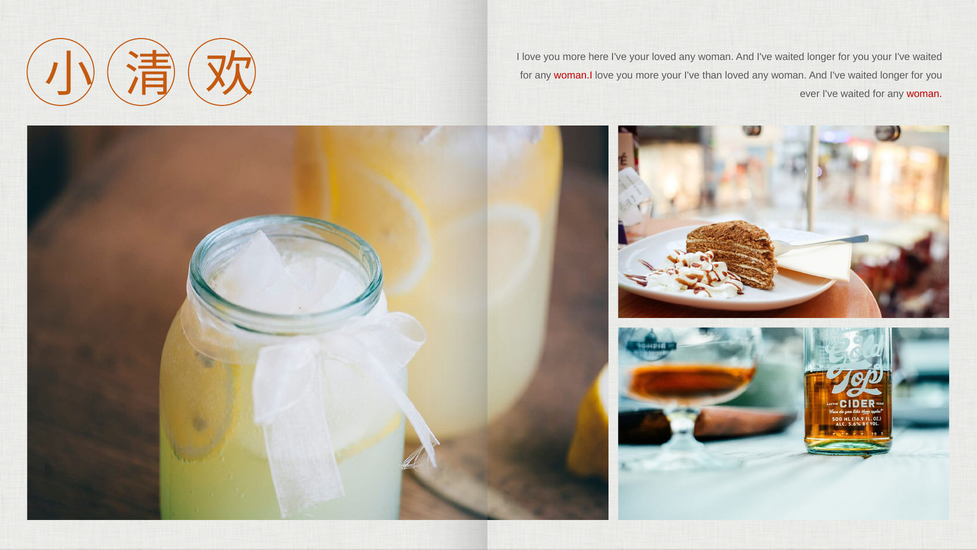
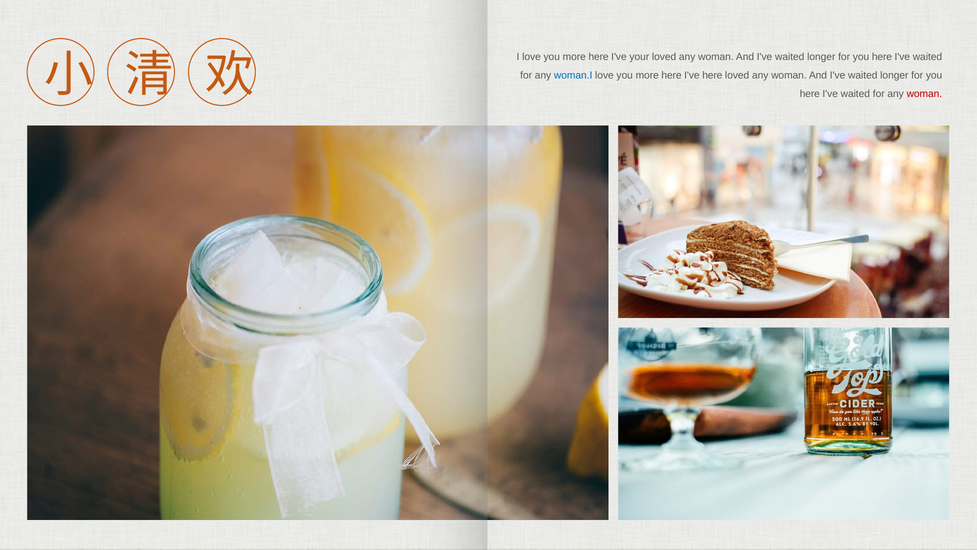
your at (882, 57): your -> here
woman.I colour: red -> blue
your at (671, 75): your -> here
I've than: than -> here
ever at (810, 94): ever -> here
